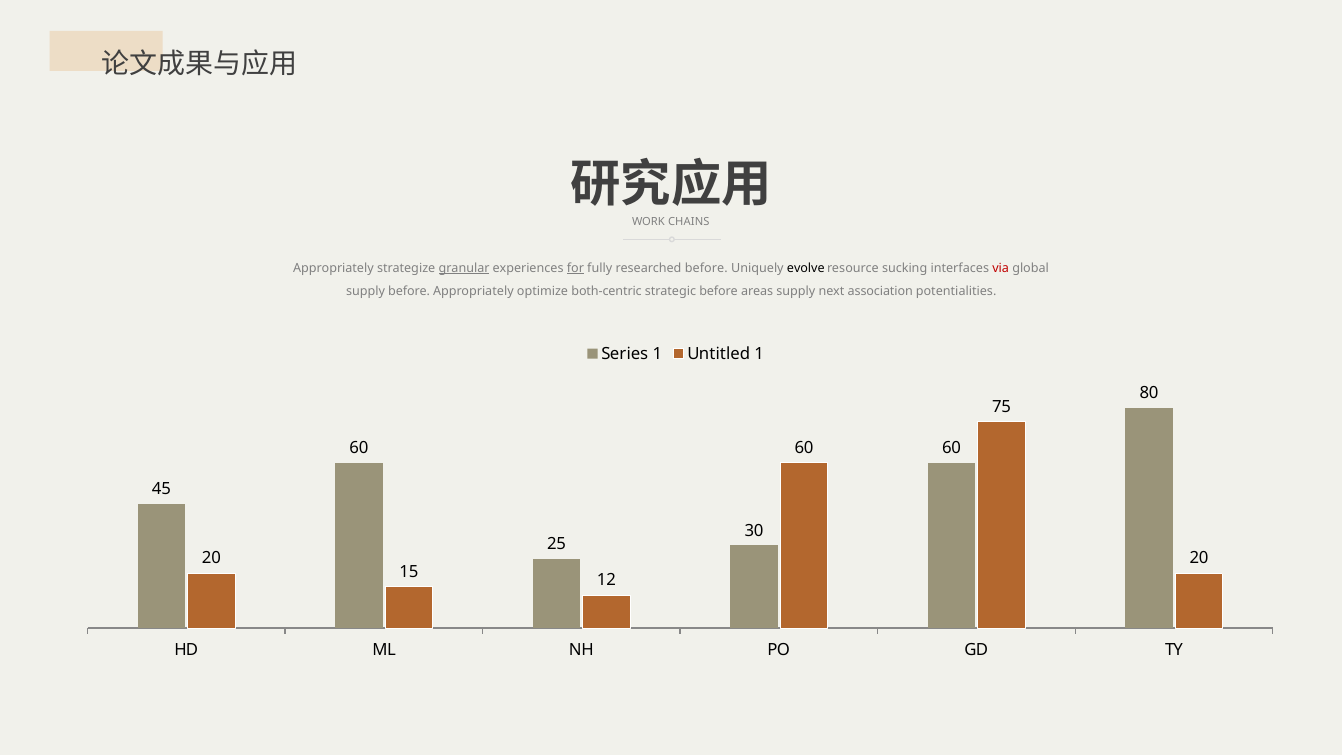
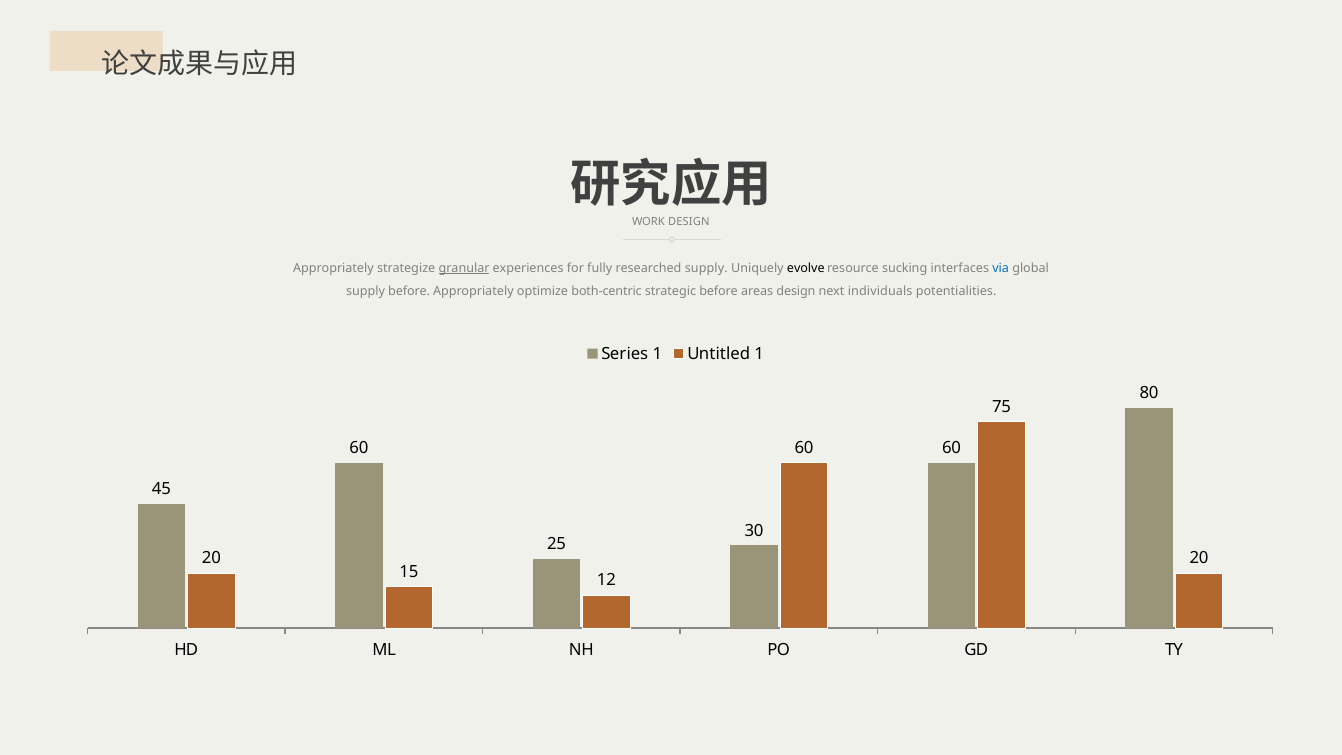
WORK CHAINS: CHAINS -> DESIGN
for underline: present -> none
researched before: before -> supply
via colour: red -> blue
areas supply: supply -> design
association: association -> individuals
